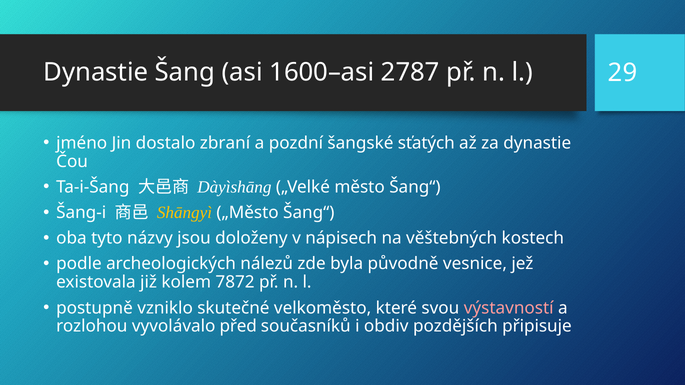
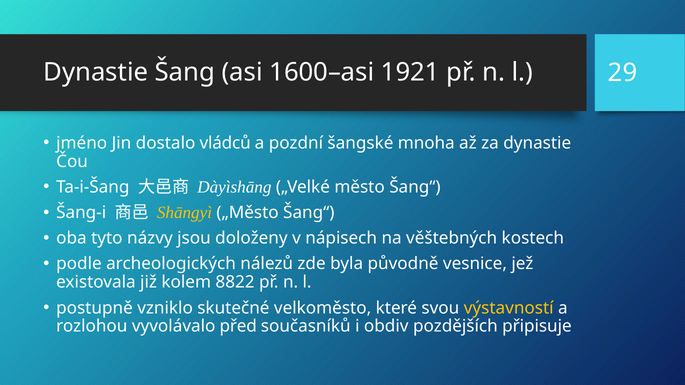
2787: 2787 -> 1921
zbraní: zbraní -> vládců
sťatých: sťatých -> mnoha
7872: 7872 -> 8822
výstavností colour: pink -> yellow
